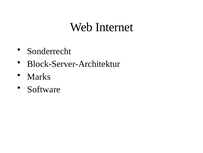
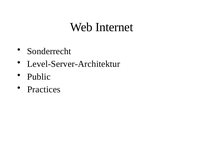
Block-Server-Architektur: Block-Server-Architektur -> Level-Server-Architektur
Marks: Marks -> Public
Software: Software -> Practices
